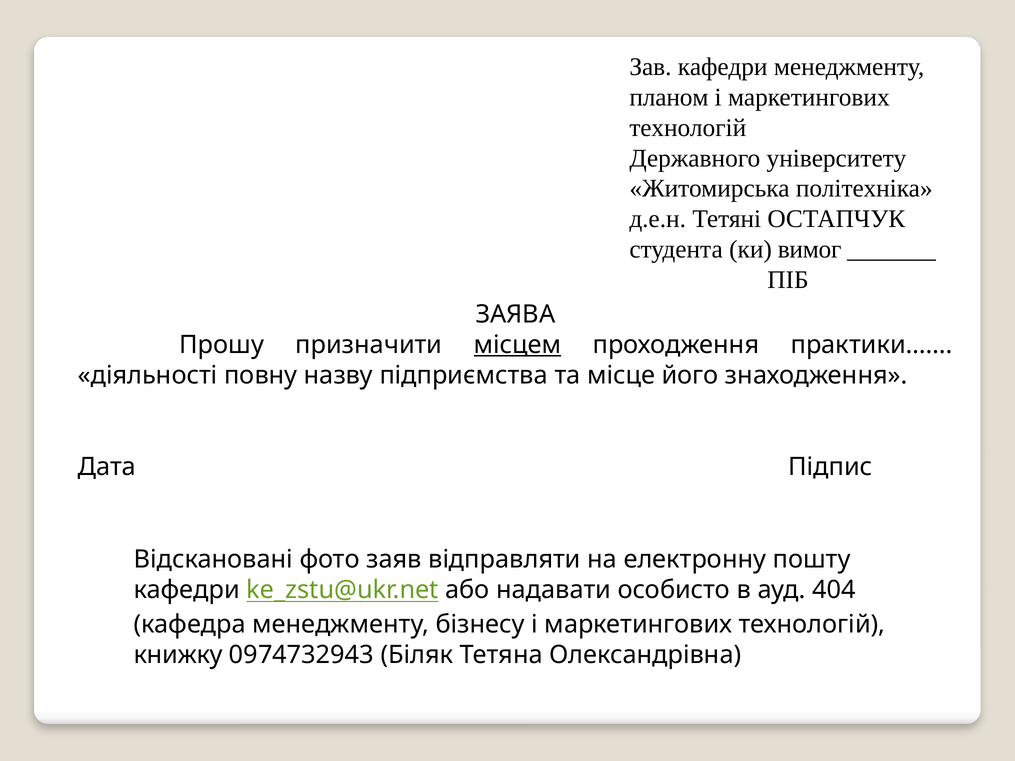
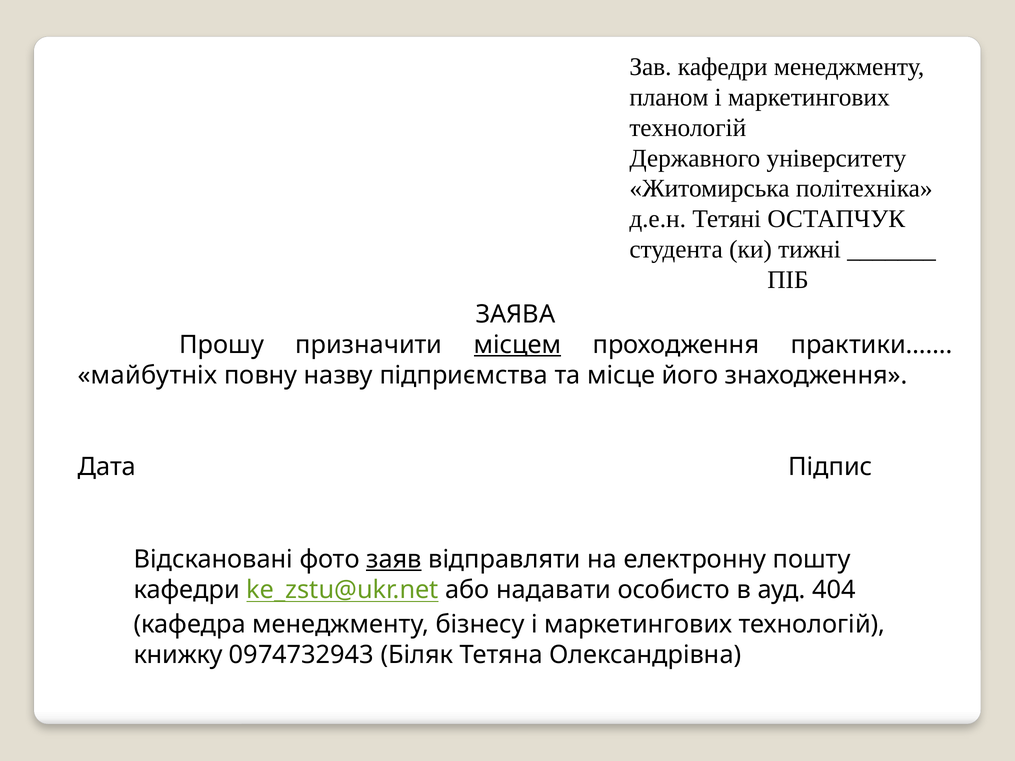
вимог: вимог -> тижні
діяльності: діяльності -> майбутніх
заяв underline: none -> present
